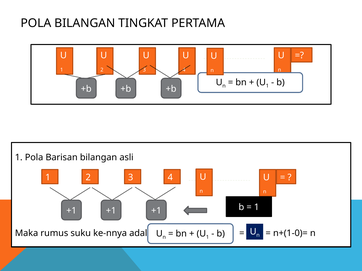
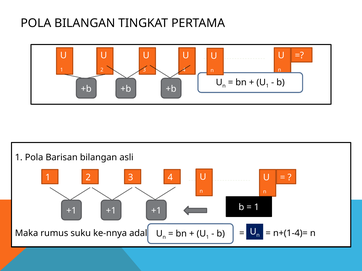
n+(1-0)=: n+(1-0)= -> n+(1-4)=
